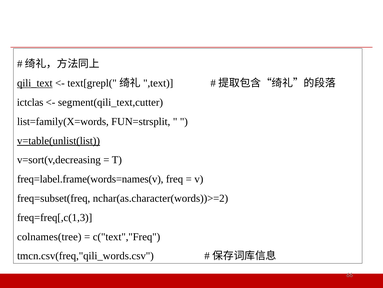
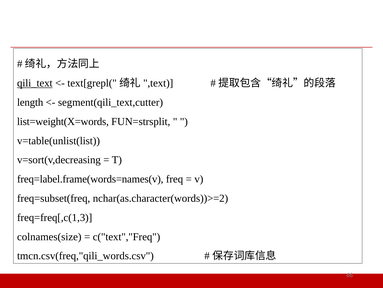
ictclas: ictclas -> length
list=family(X=words: list=family(X=words -> list=weight(X=words
v=table(unlist(list underline: present -> none
colnames(tree: colnames(tree -> colnames(size
